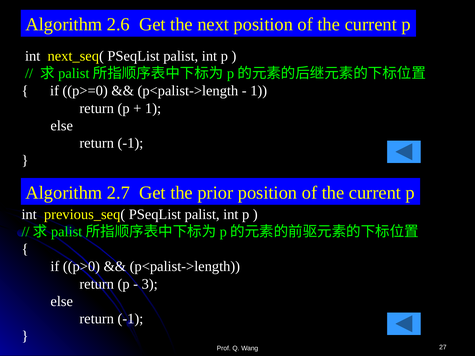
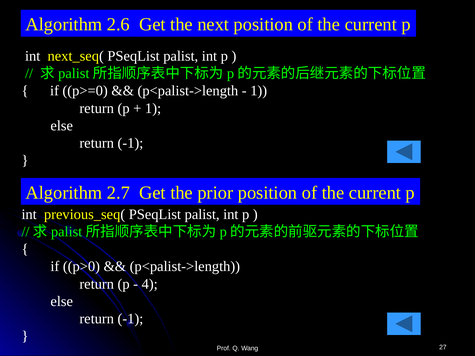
3: 3 -> 4
